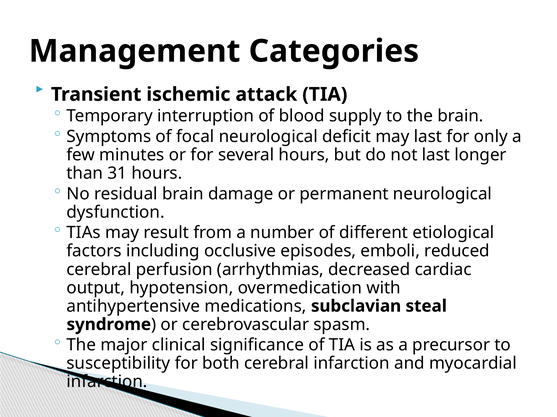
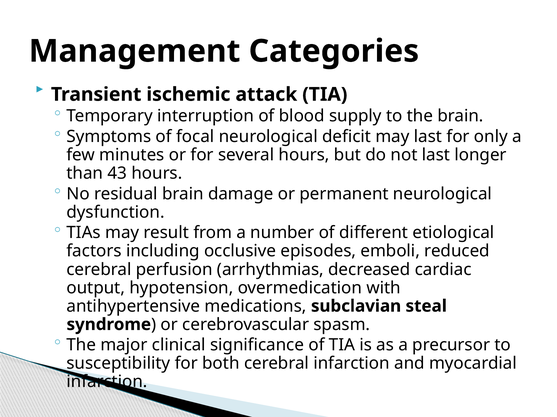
31: 31 -> 43
